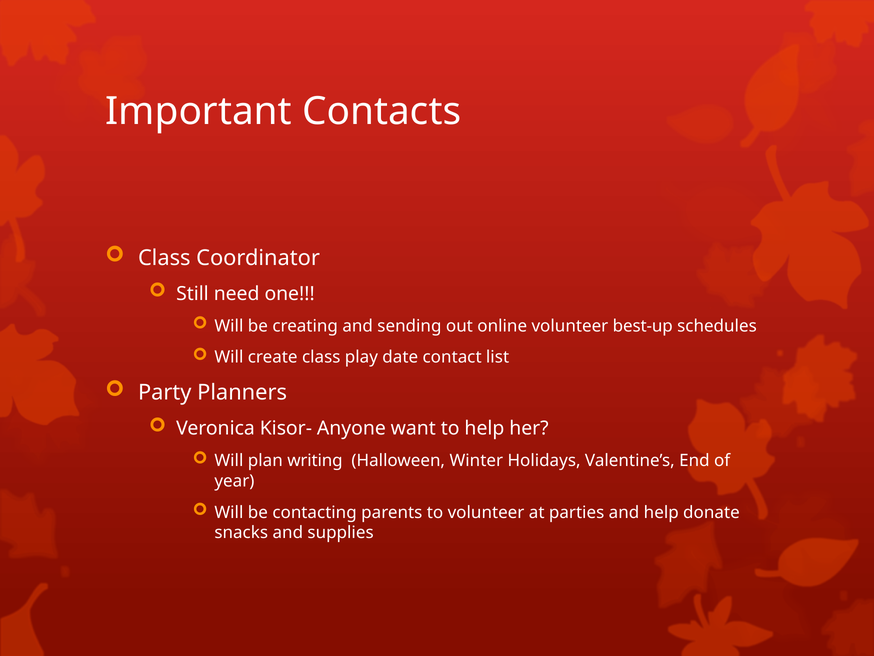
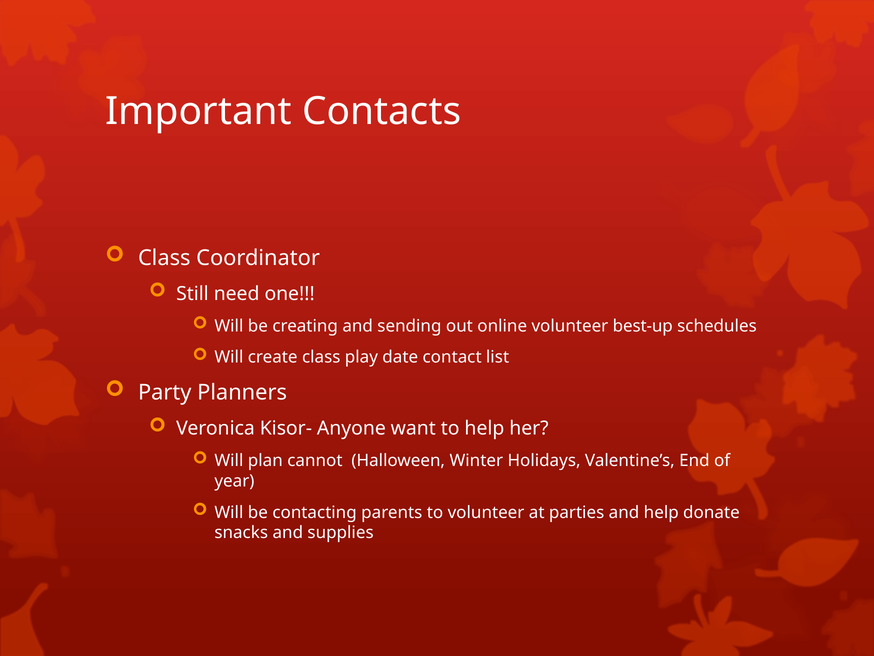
writing: writing -> cannot
